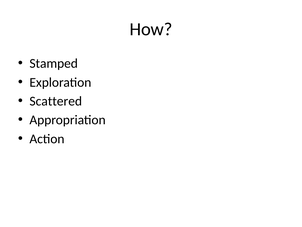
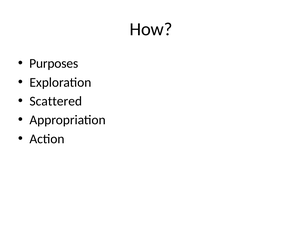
Stamped: Stamped -> Purposes
